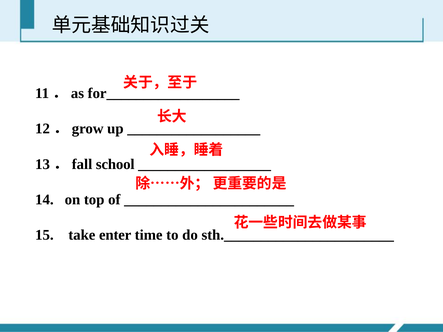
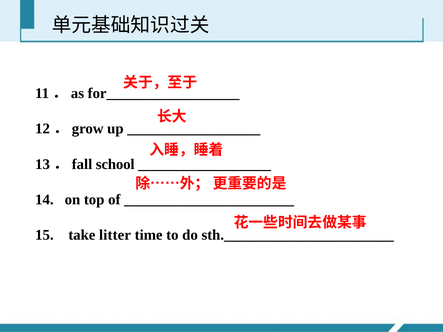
enter: enter -> litter
